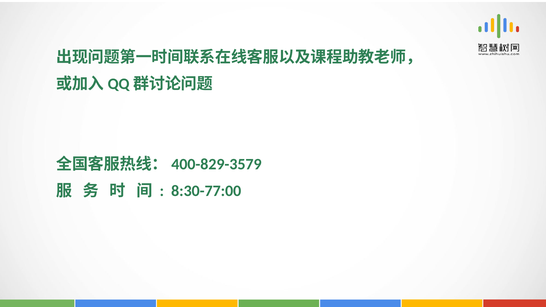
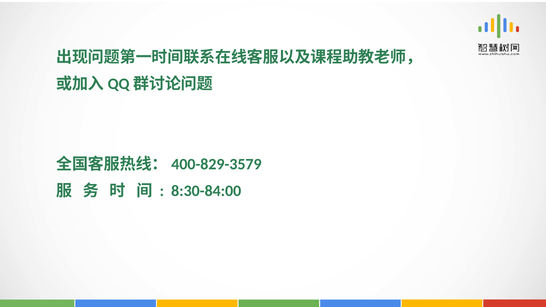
8:30-77:00: 8:30-77:00 -> 8:30-84:00
